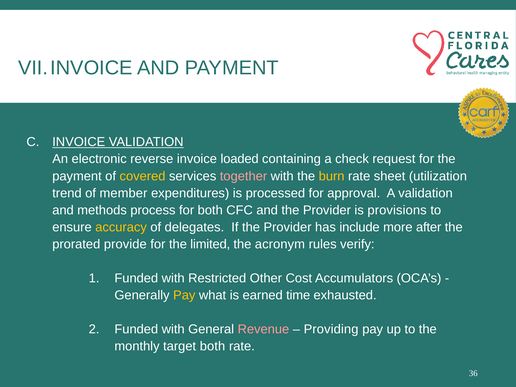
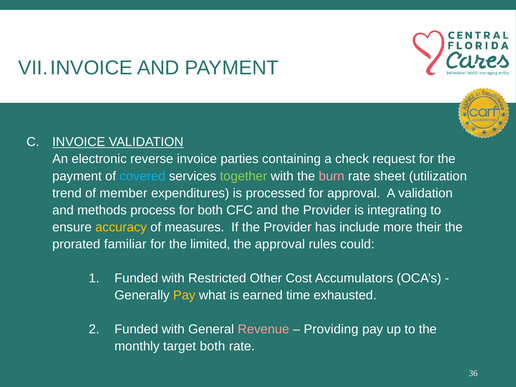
loaded: loaded -> parties
covered colour: yellow -> light blue
together colour: pink -> light green
burn colour: yellow -> pink
provisions: provisions -> integrating
delegates: delegates -> measures
after: after -> their
provide: provide -> familiar
the acronym: acronym -> approval
verify: verify -> could
